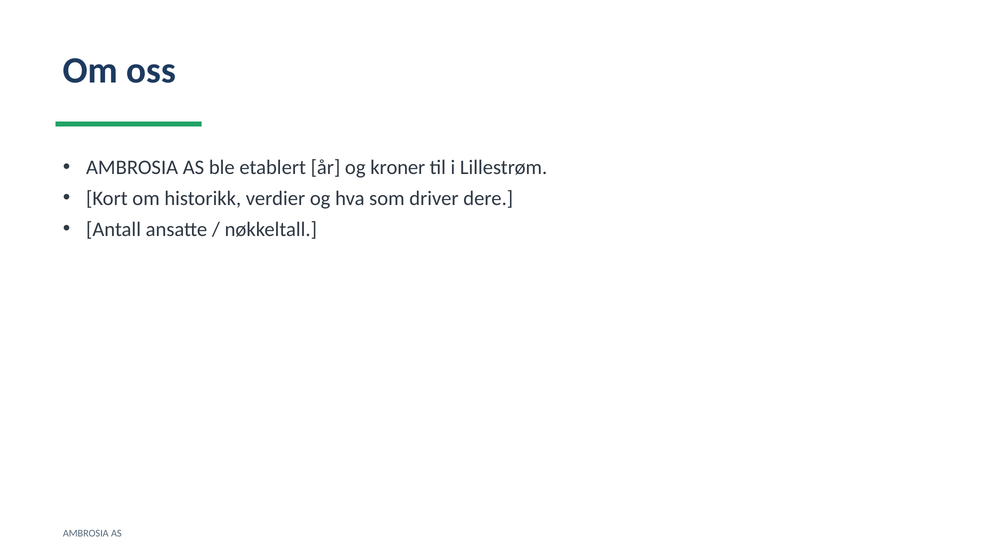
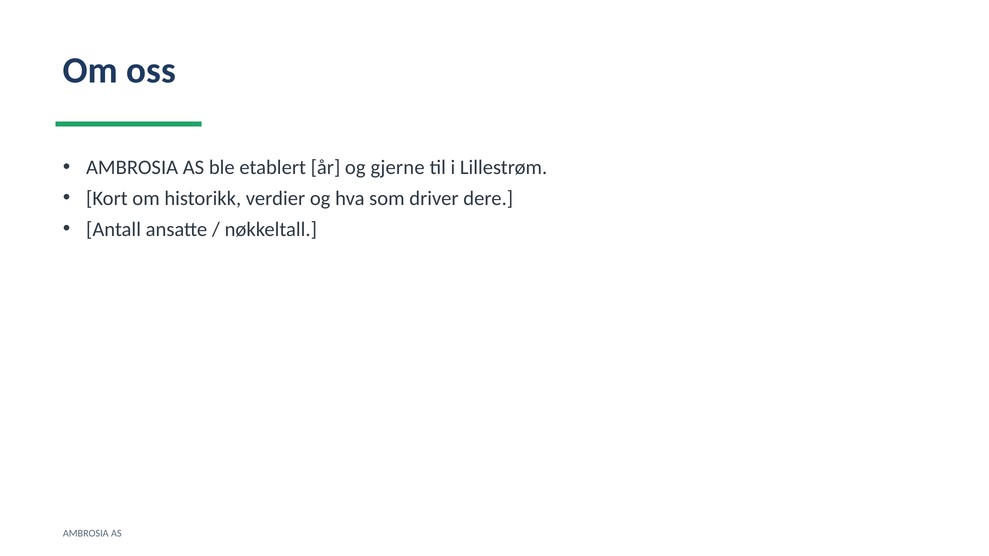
kroner: kroner -> gjerne
